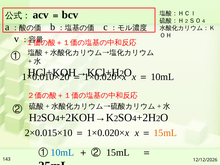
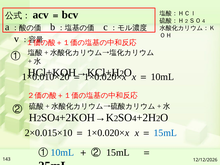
15mL at (165, 133) colour: orange -> blue
